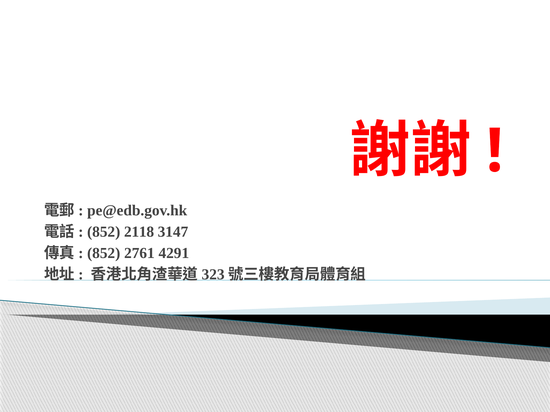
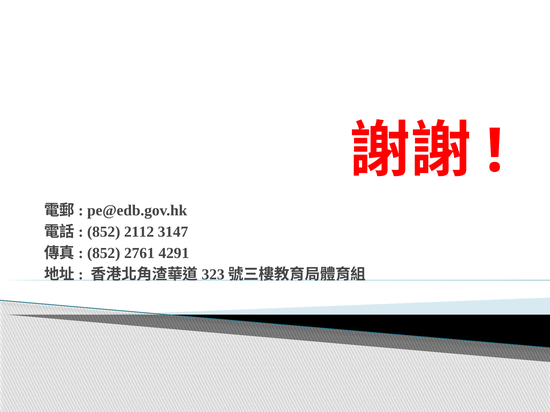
2118: 2118 -> 2112
